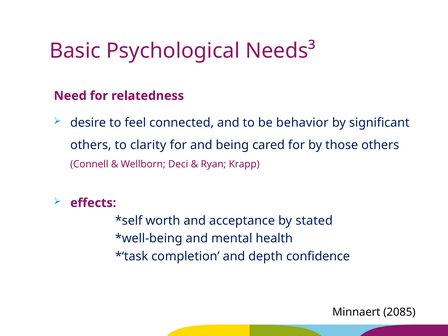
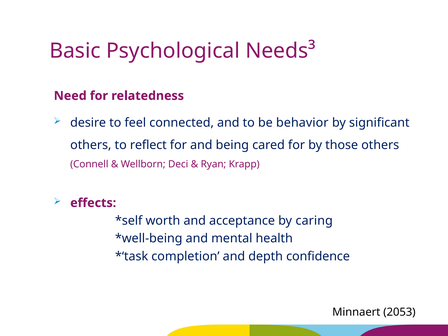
clarity: clarity -> reflect
stated: stated -> caring
2085: 2085 -> 2053
